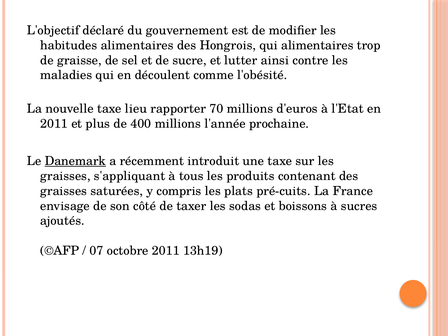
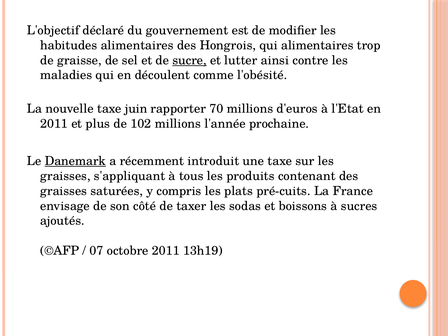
sucre underline: none -> present
lieu: lieu -> juin
400: 400 -> 102
